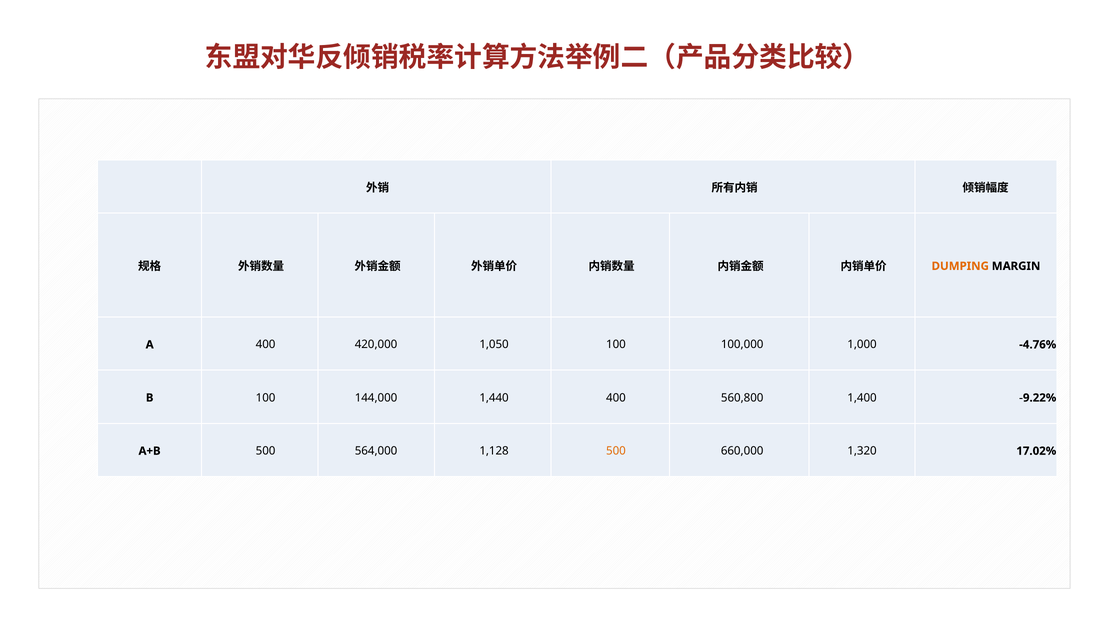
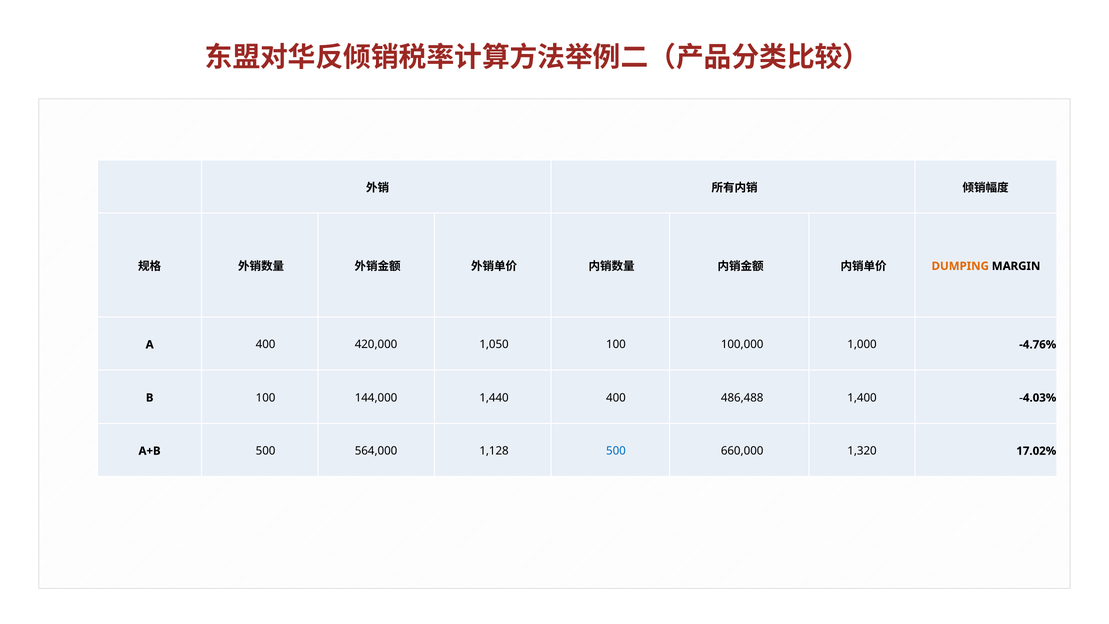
560,800: 560,800 -> 486,488
-9.22%: -9.22% -> -4.03%
500 at (616, 451) colour: orange -> blue
